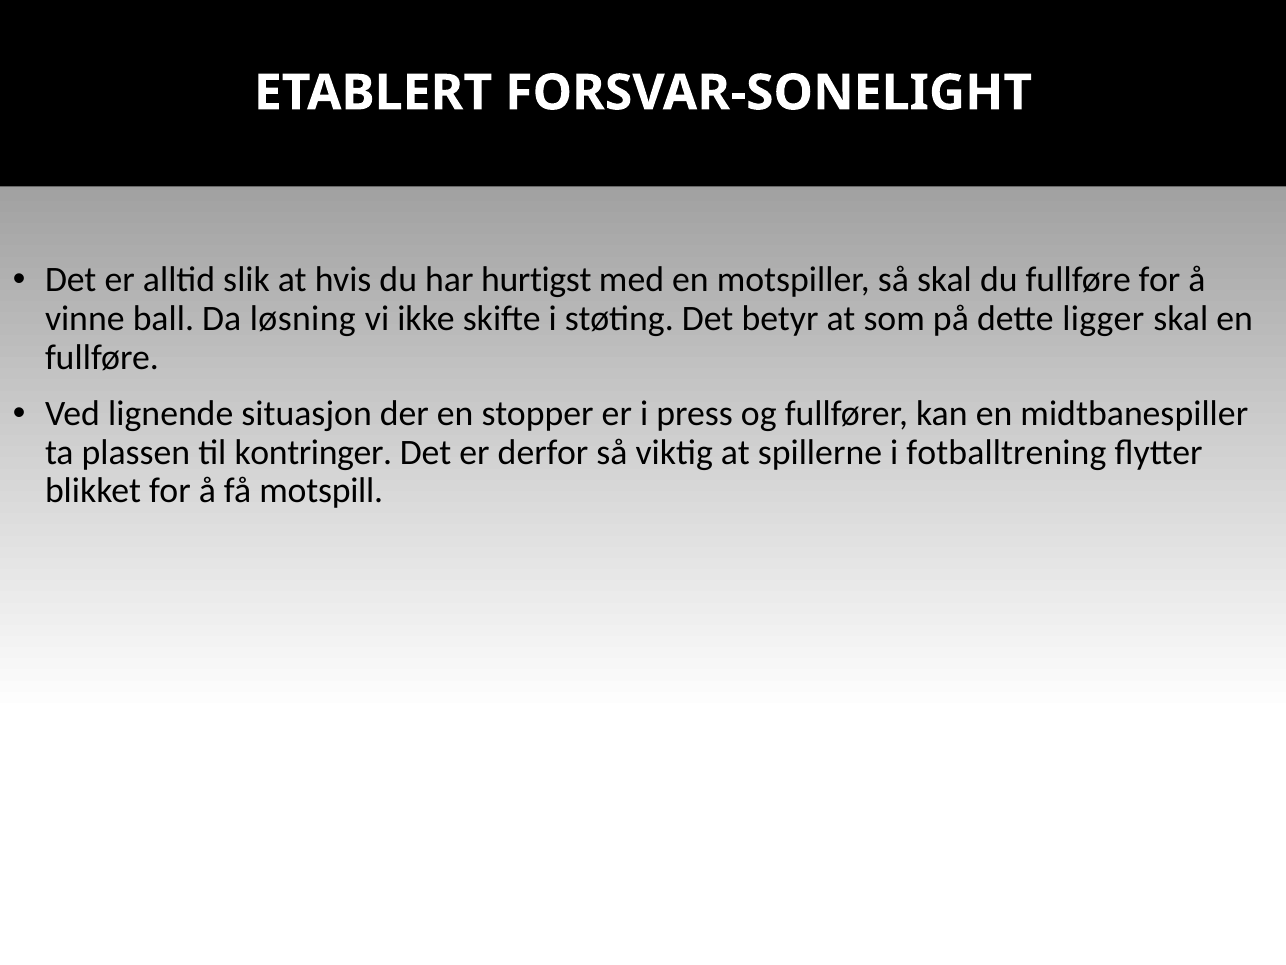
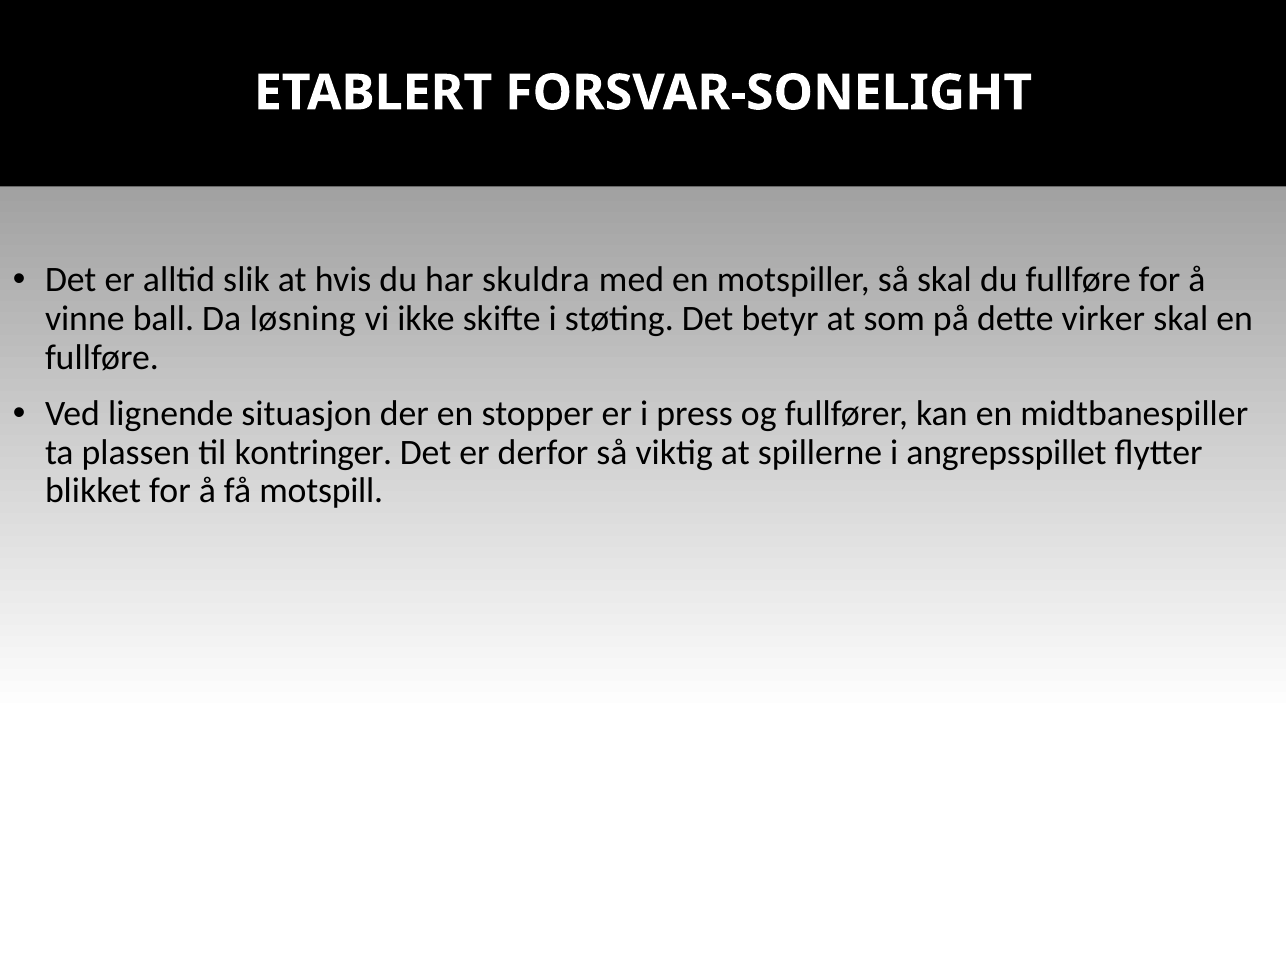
hurtigst: hurtigst -> skuldra
ligger: ligger -> virker
fotballtrening: fotballtrening -> angrepsspillet
